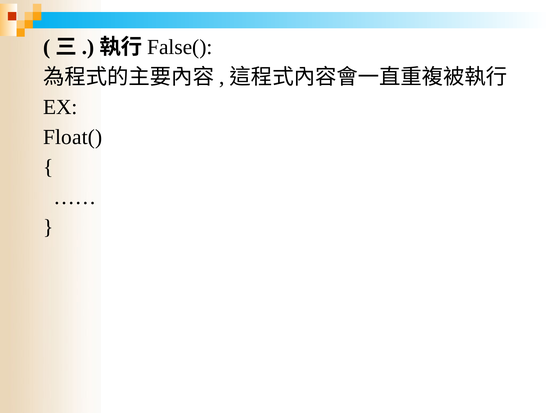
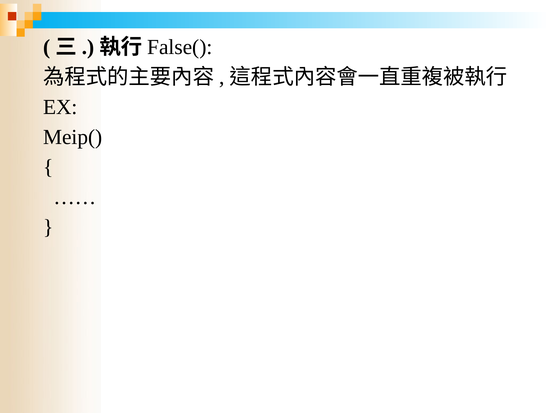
Float(: Float( -> Meip(
